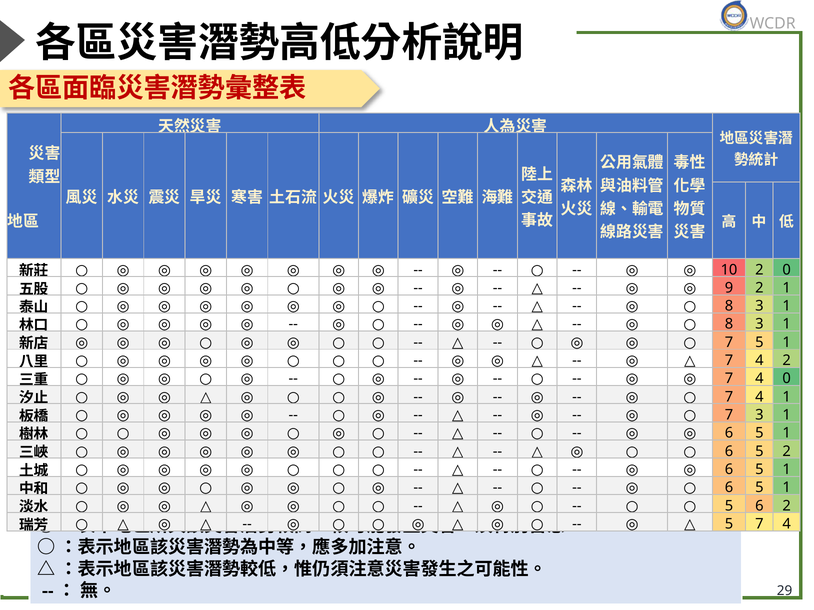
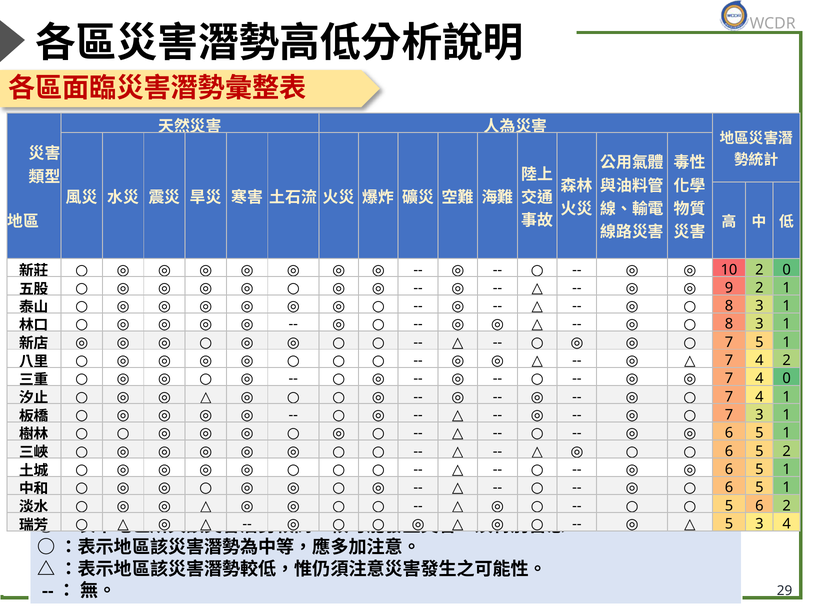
5 7: 7 -> 3
